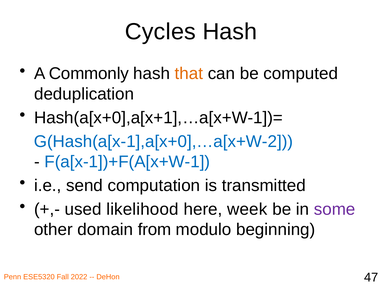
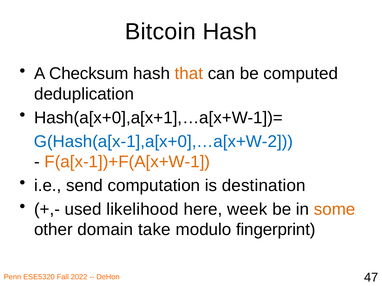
Cycles: Cycles -> Bitcoin
Commonly: Commonly -> Checksum
F(a[x-1])+F(A[x+W-1 colour: blue -> orange
transmitted: transmitted -> destination
some colour: purple -> orange
from: from -> take
beginning: beginning -> fingerprint
